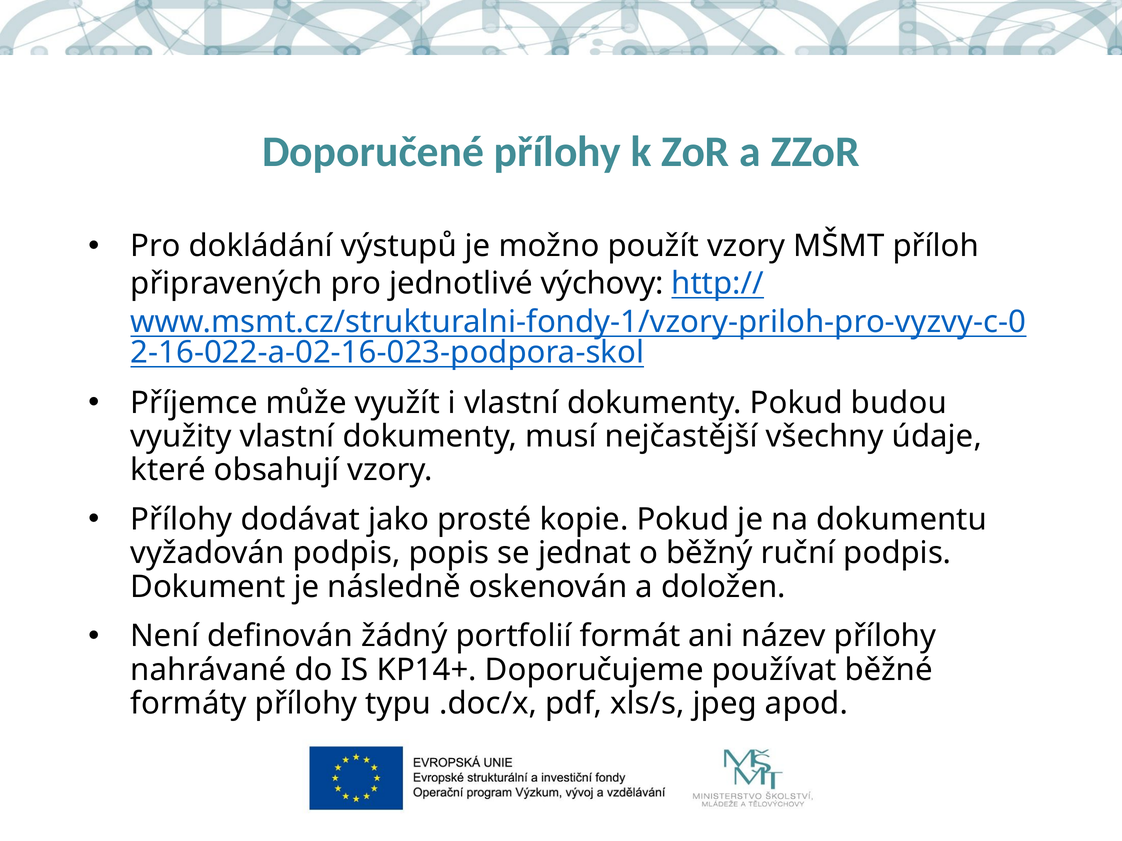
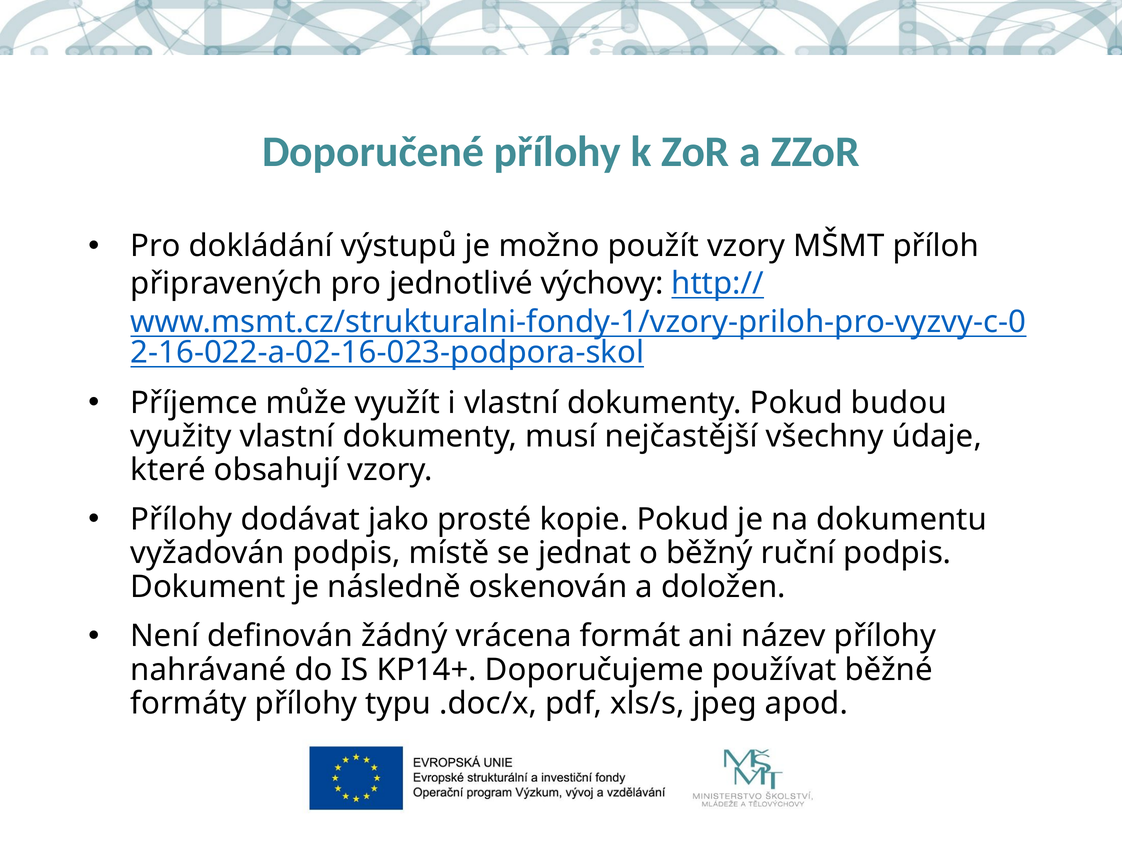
popis: popis -> místě
portfolií: portfolií -> vrácena
